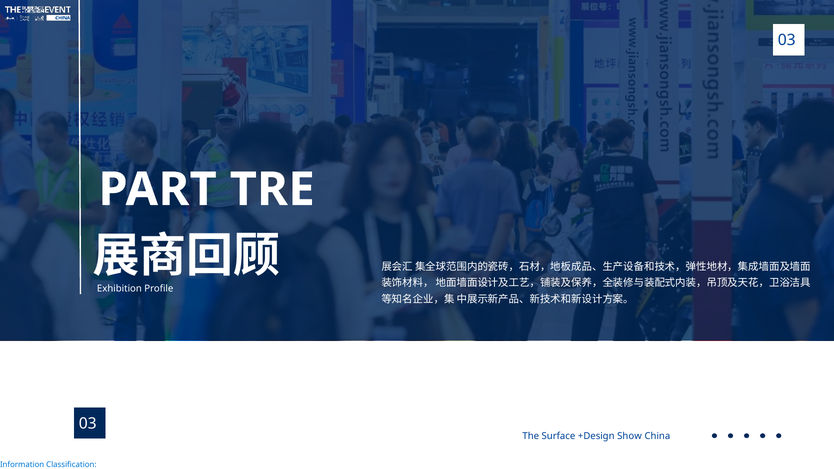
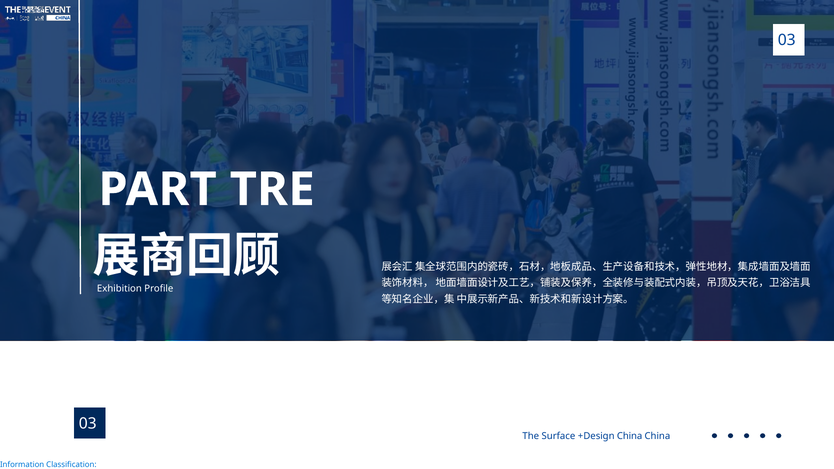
+Design Show: Show -> China
